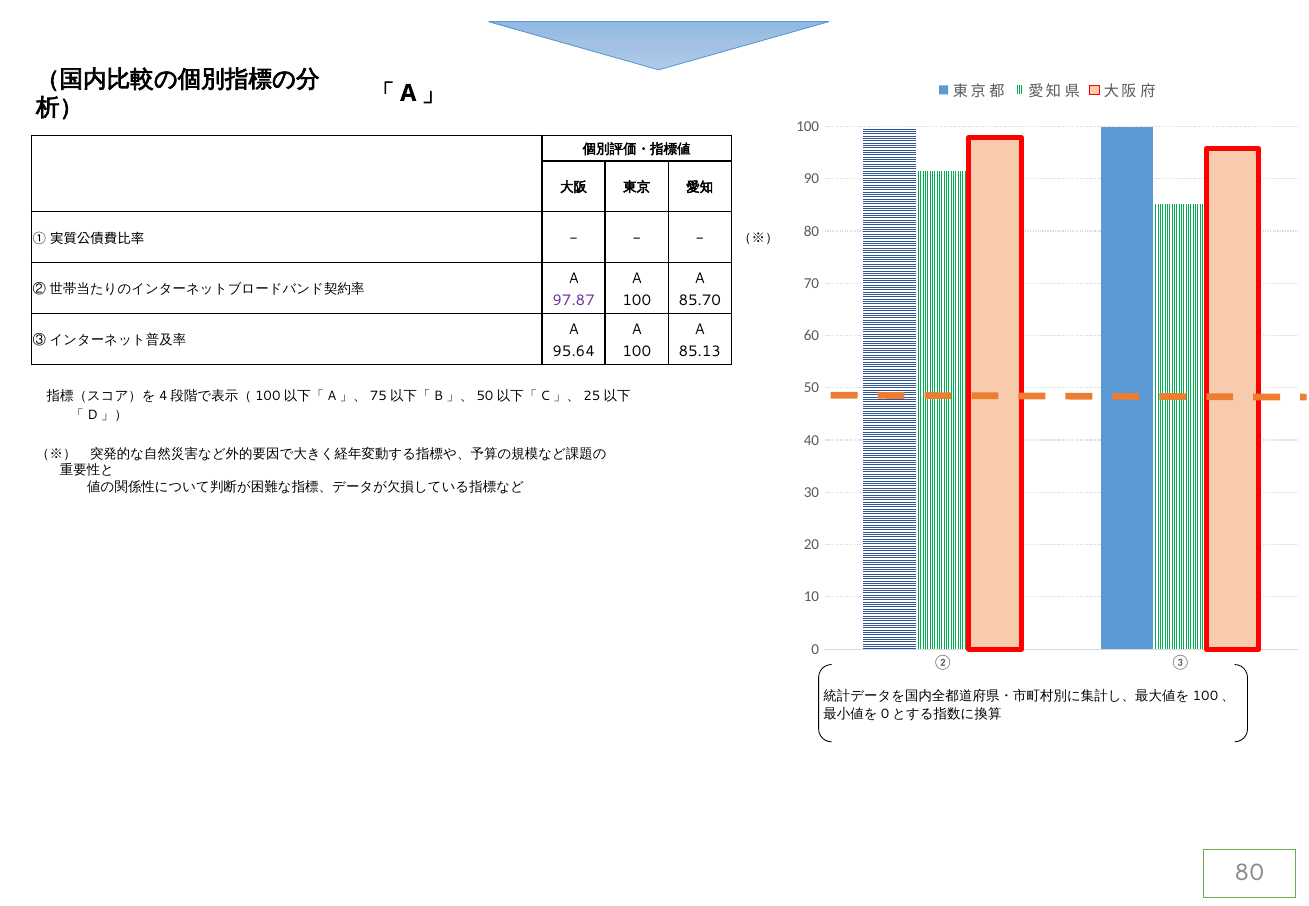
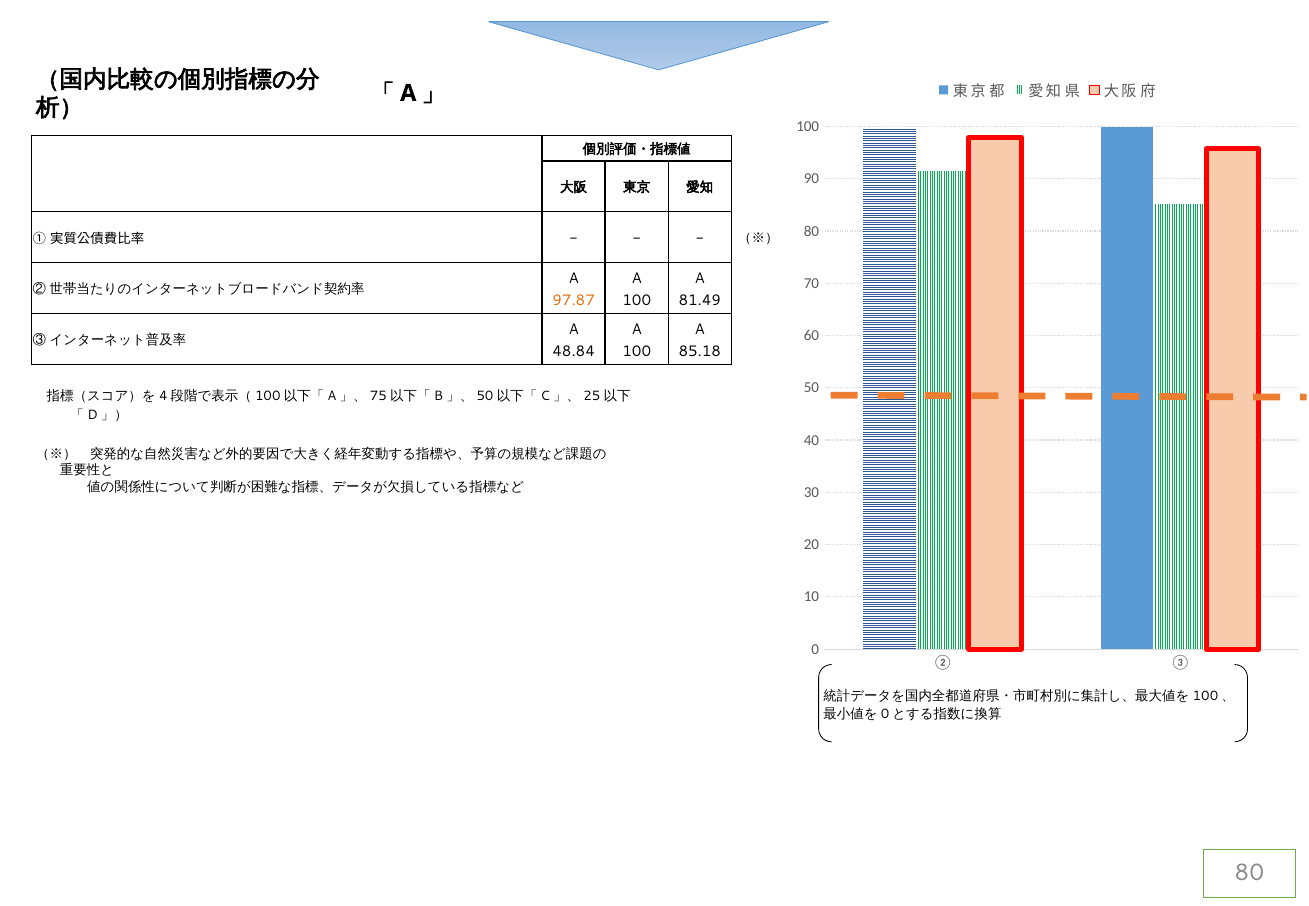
97.87 colour: purple -> orange
85.70: 85.70 -> 81.49
95.64: 95.64 -> 48.84
85.13: 85.13 -> 85.18
